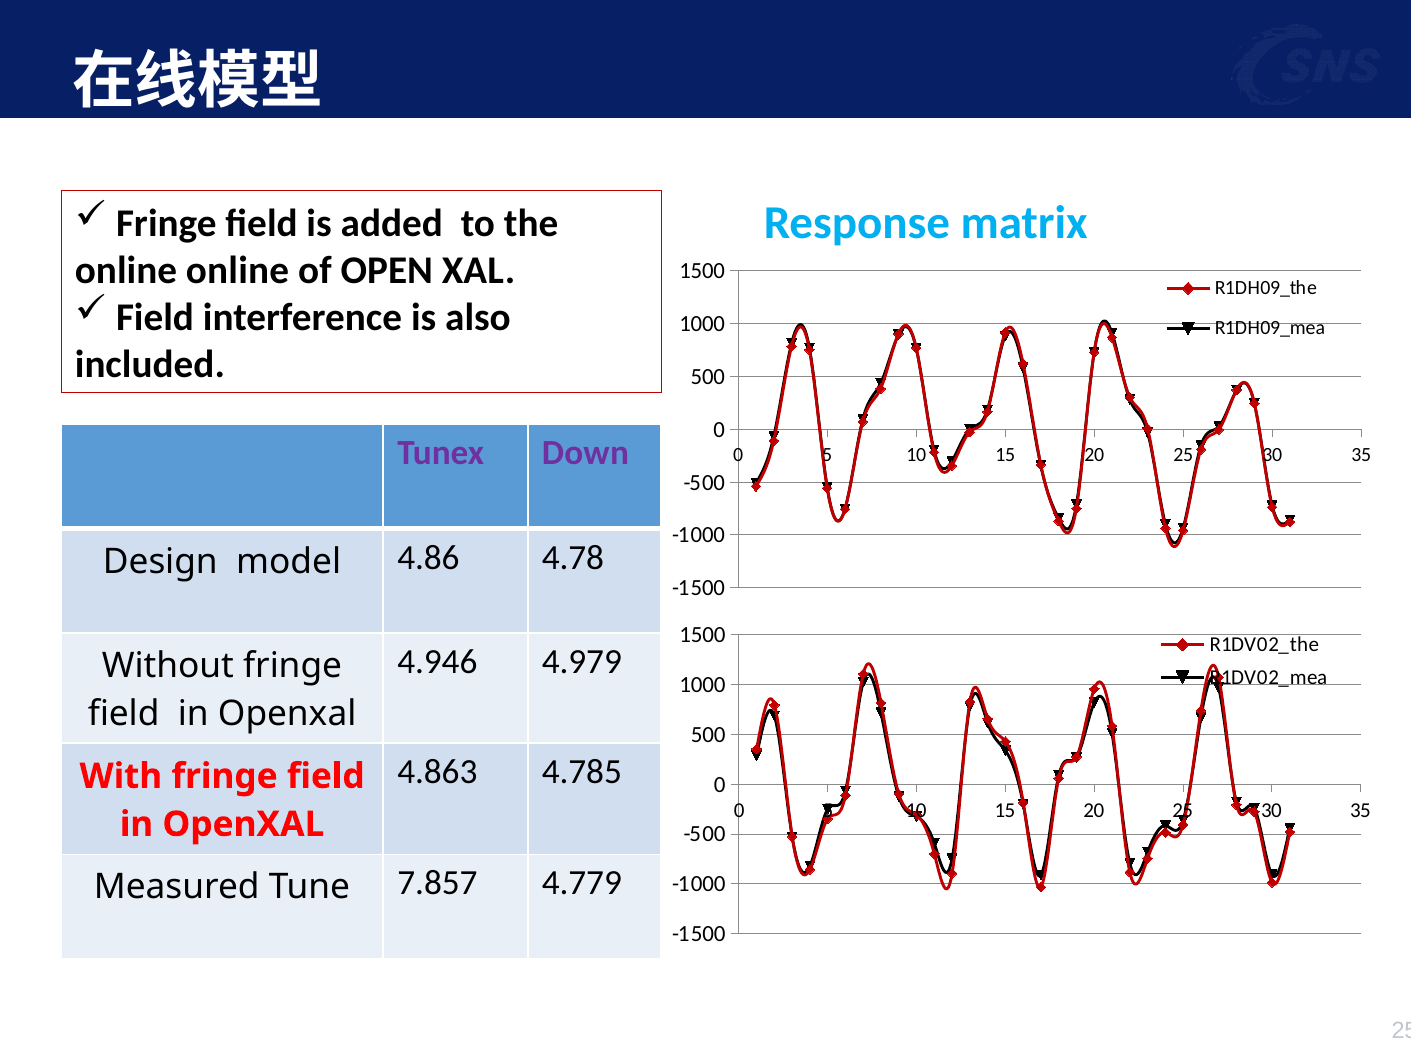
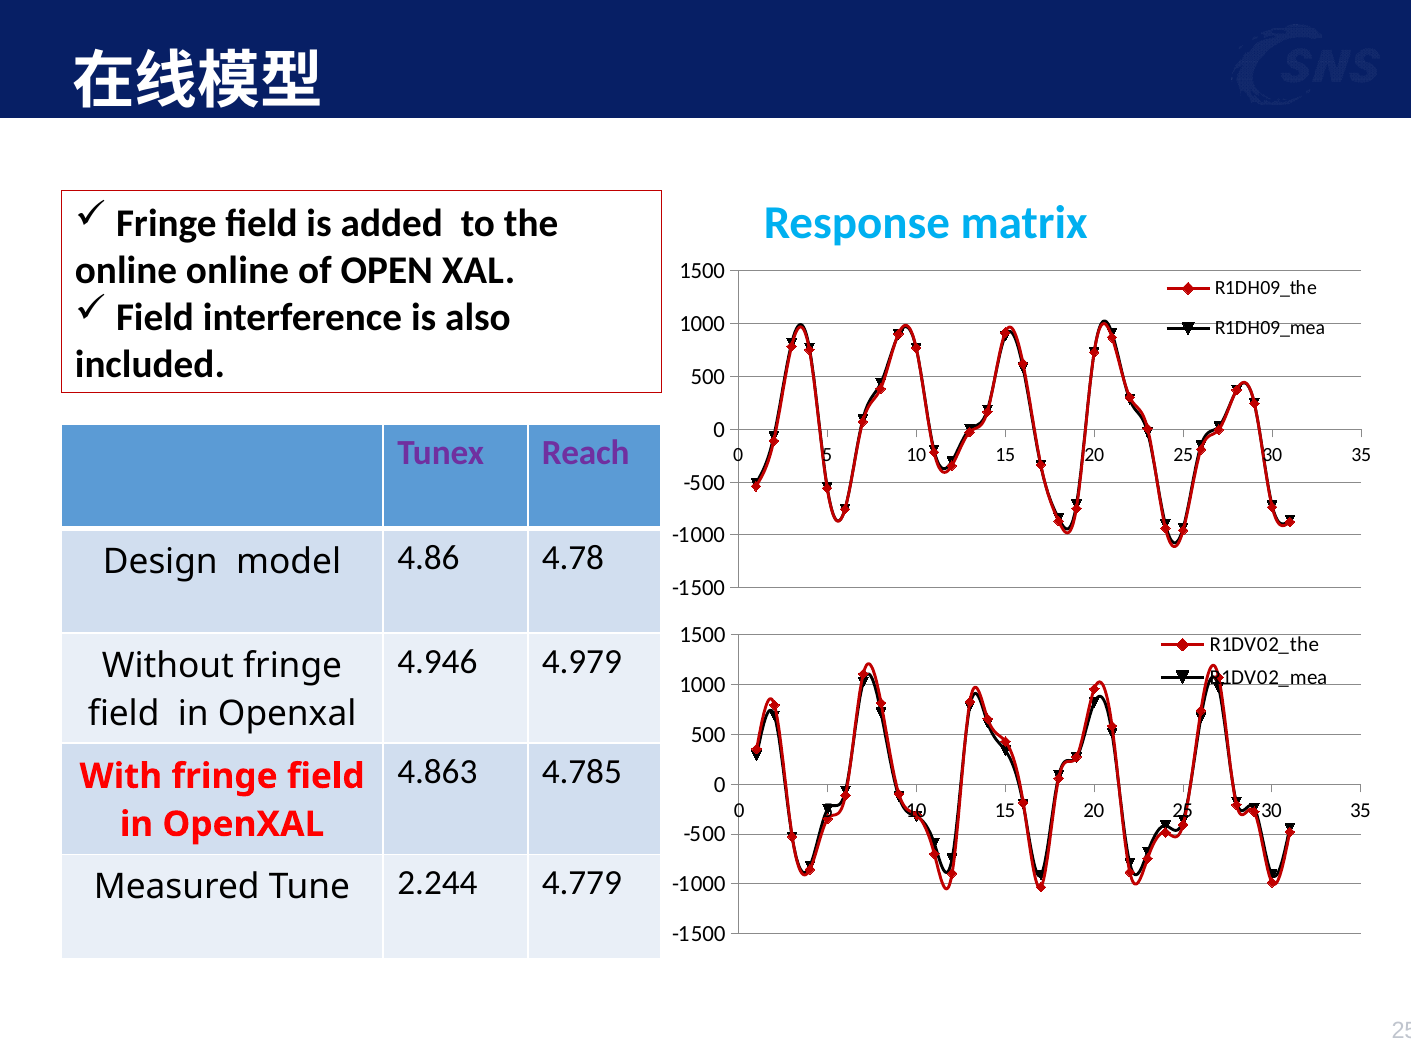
Down: Down -> Reach
7.857: 7.857 -> 2.244
